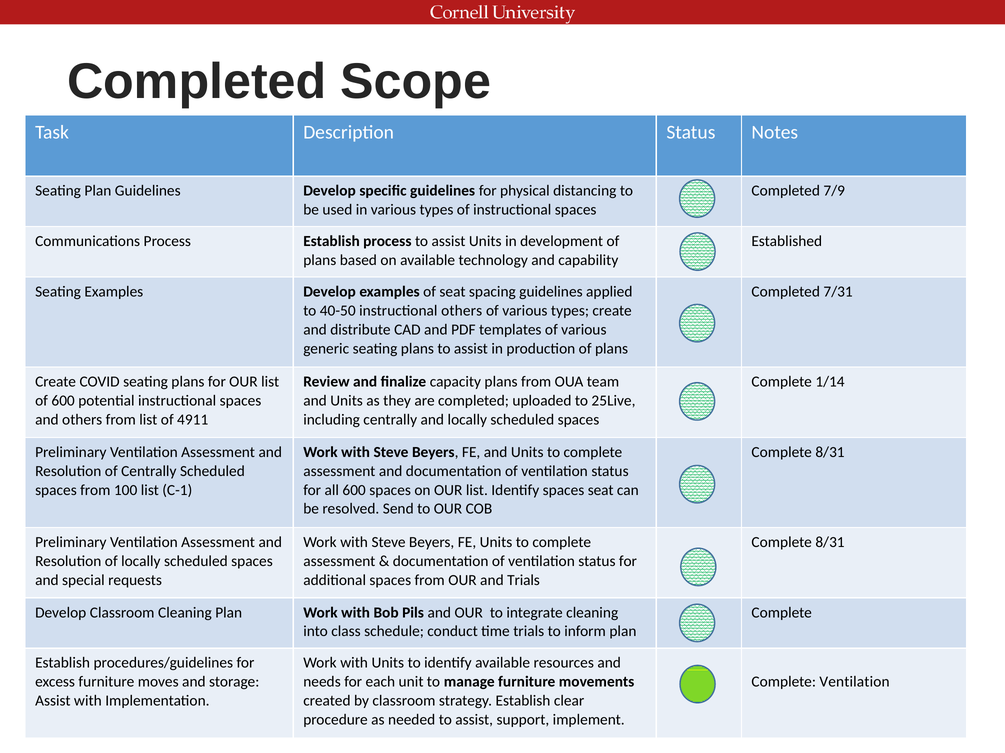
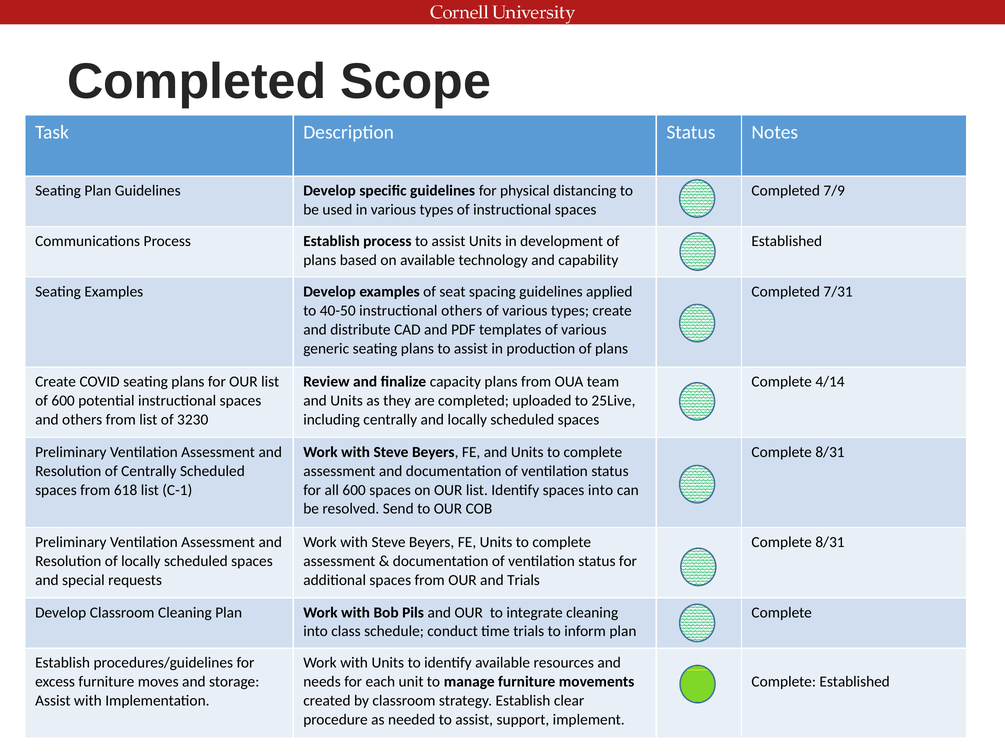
1/14: 1/14 -> 4/14
4911: 4911 -> 3230
100: 100 -> 618
spaces seat: seat -> into
Complete Ventilation: Ventilation -> Established
